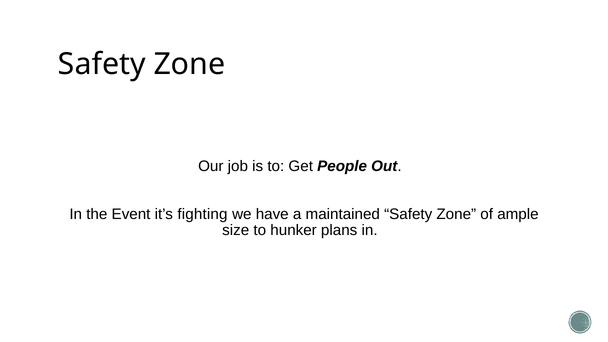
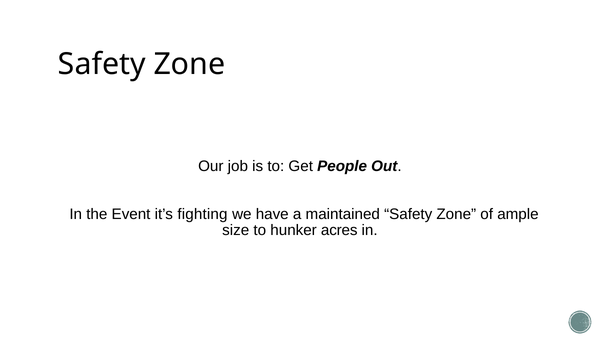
plans: plans -> acres
